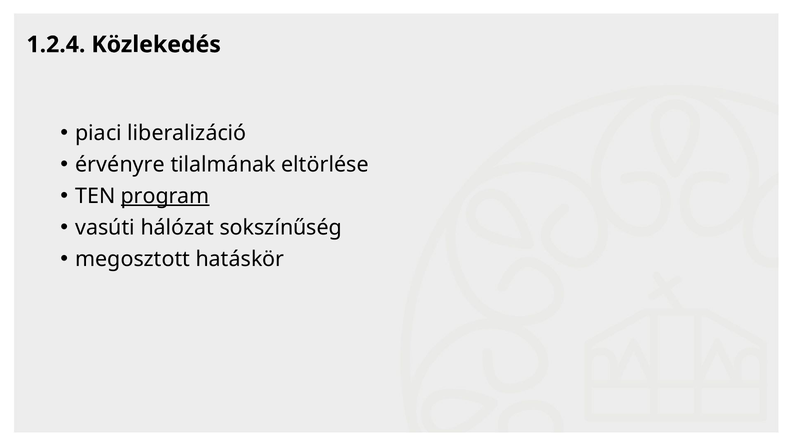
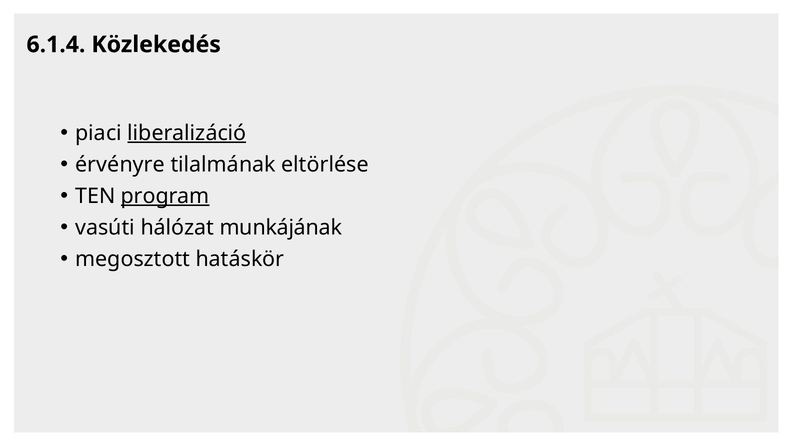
1.2.4: 1.2.4 -> 6.1.4
liberalizáció underline: none -> present
sokszínűség: sokszínűség -> munkájának
